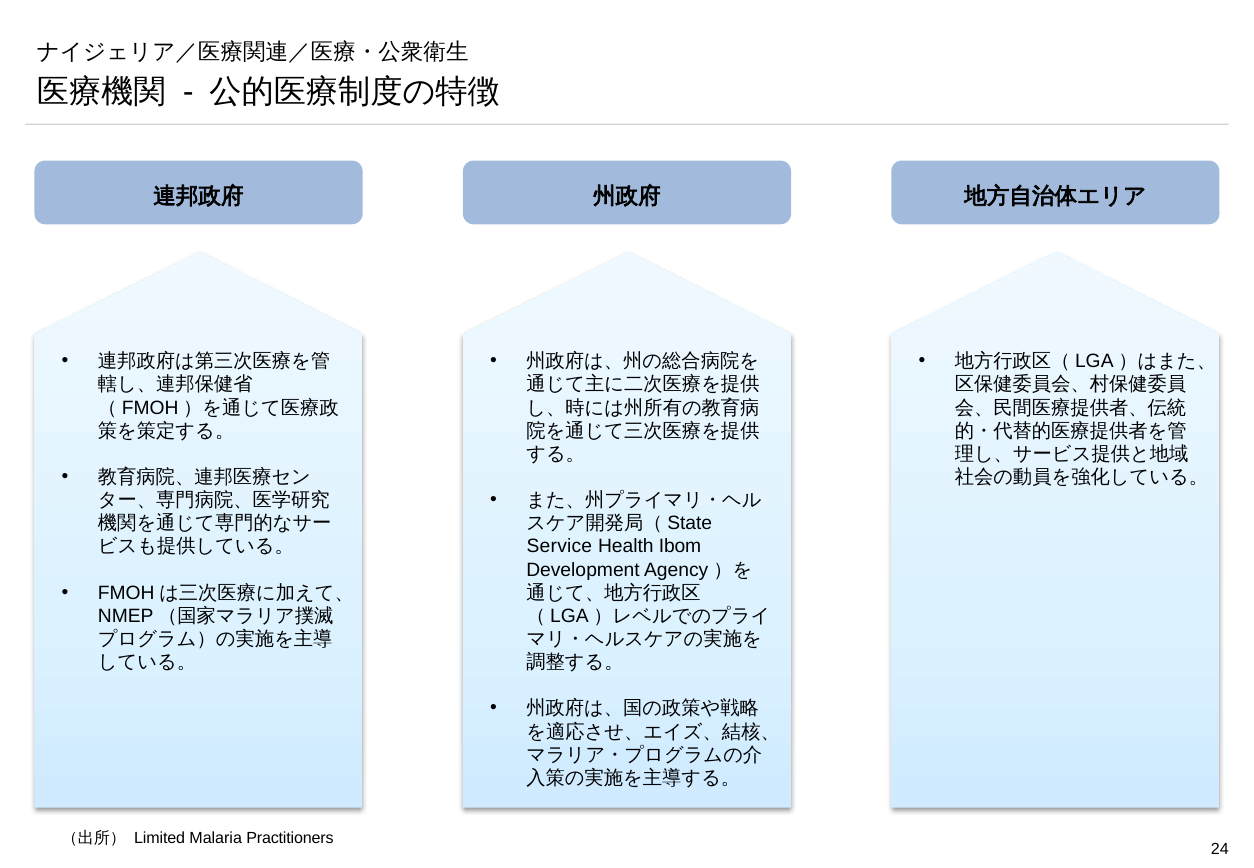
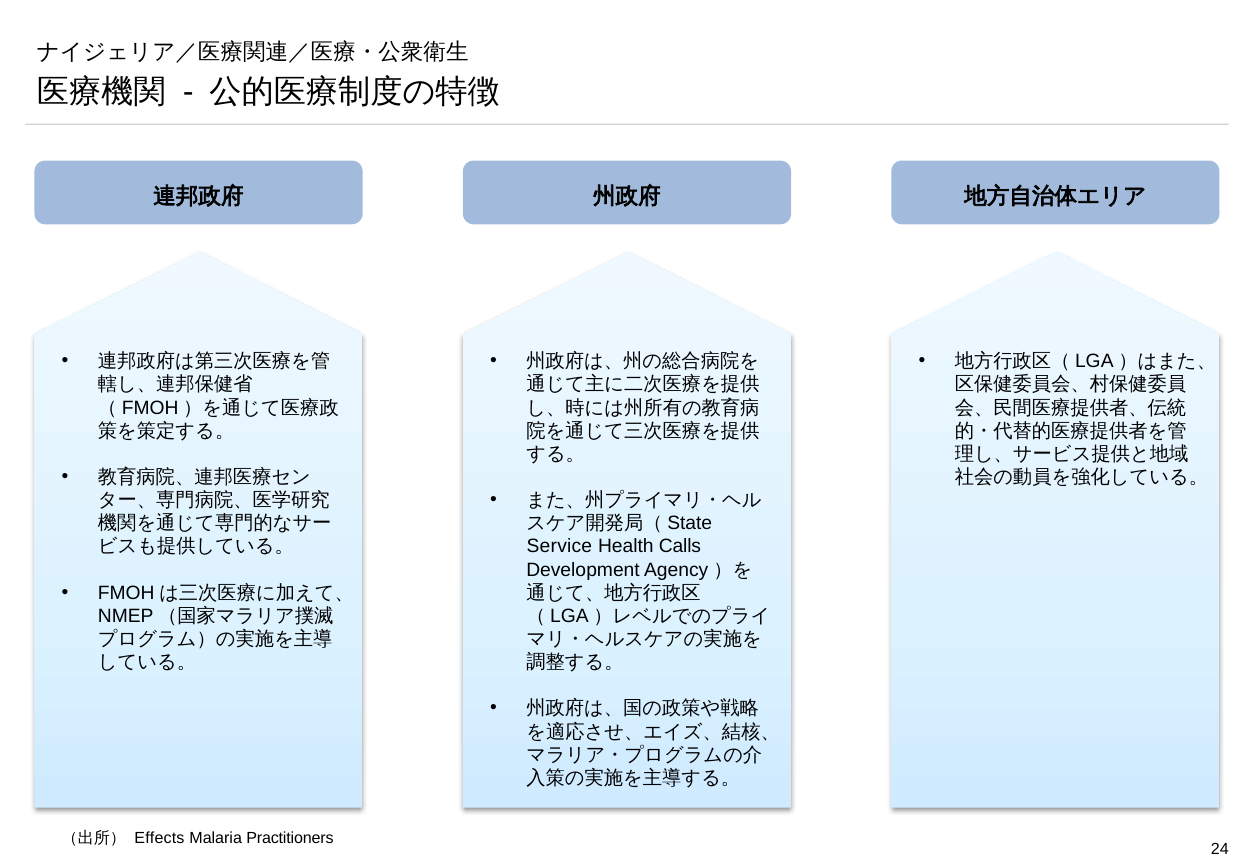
Ibom: Ibom -> Calls
Limited: Limited -> Effects
